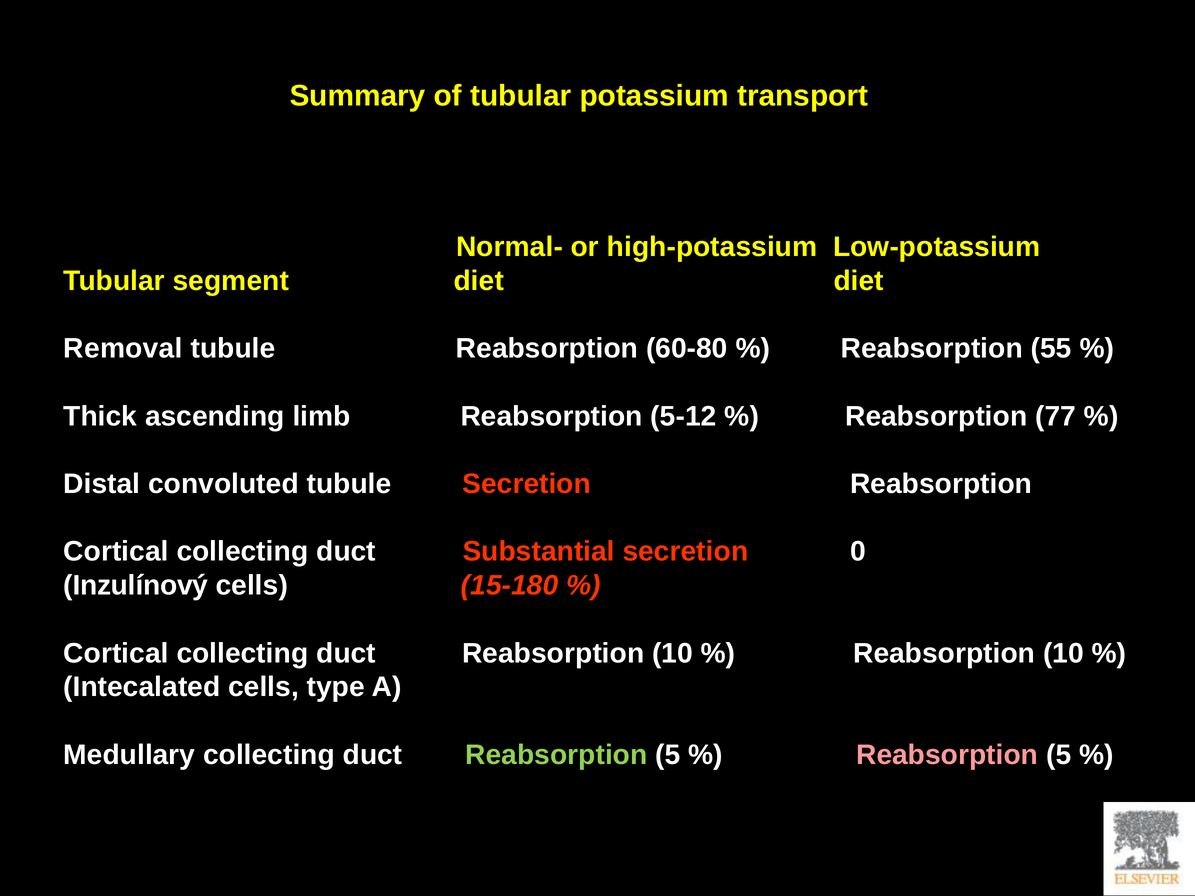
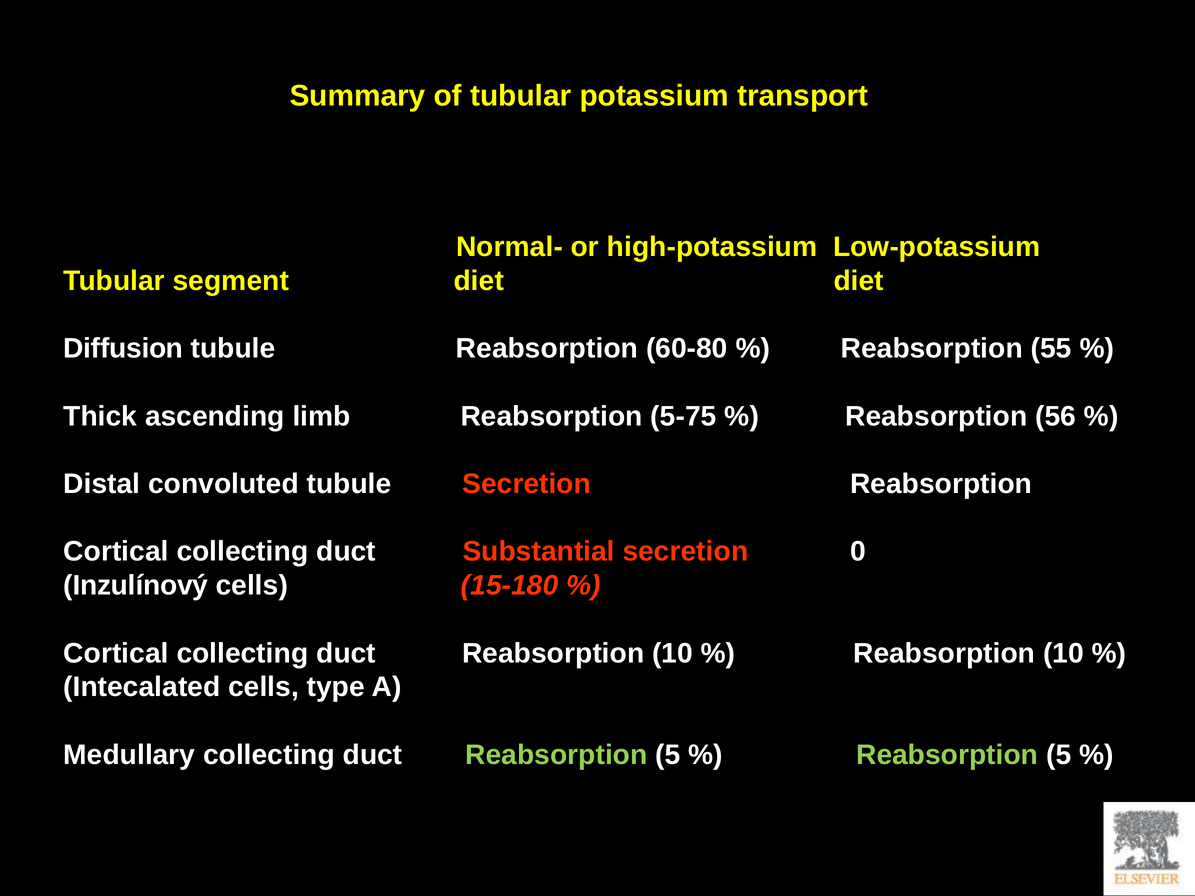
Removal: Removal -> Diffusion
5-12: 5-12 -> 5-75
77: 77 -> 56
Reabsorption at (947, 755) colour: pink -> light green
